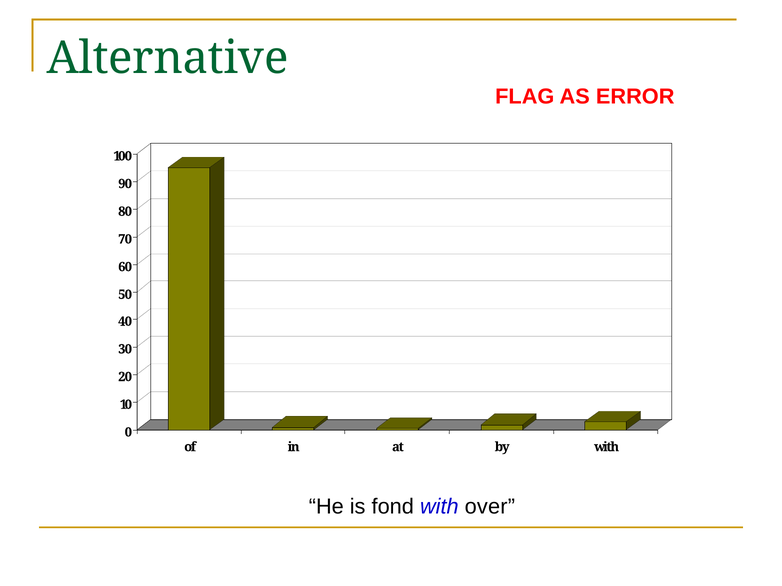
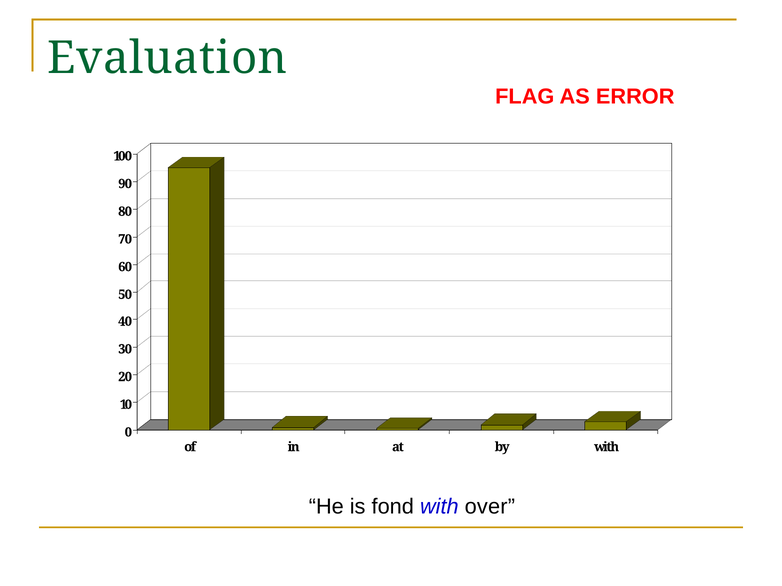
Alternative: Alternative -> Evaluation
